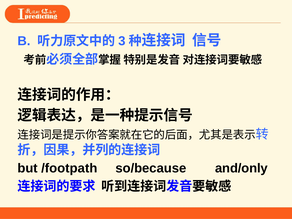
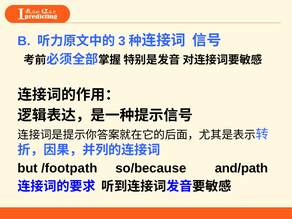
and/only: and/only -> and/path
